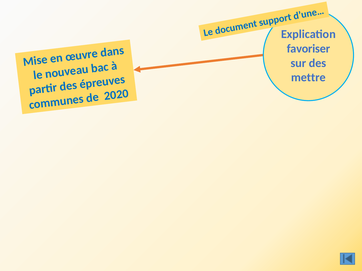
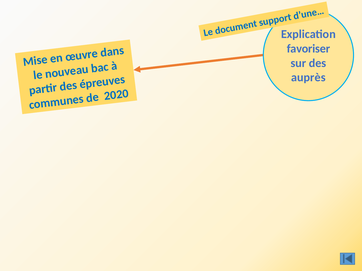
mettre: mettre -> auprès
